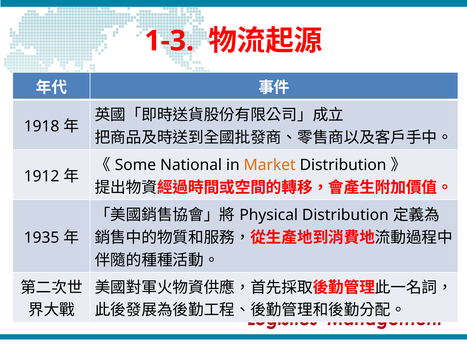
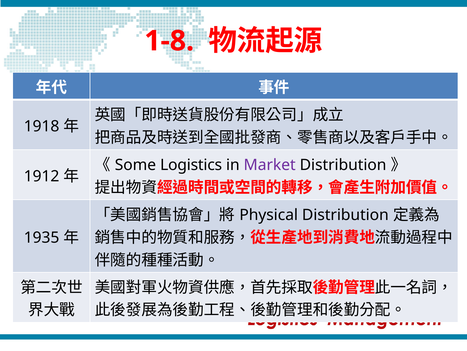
1-3: 1-3 -> 1-8
National: National -> Logistics
Market colour: orange -> purple
